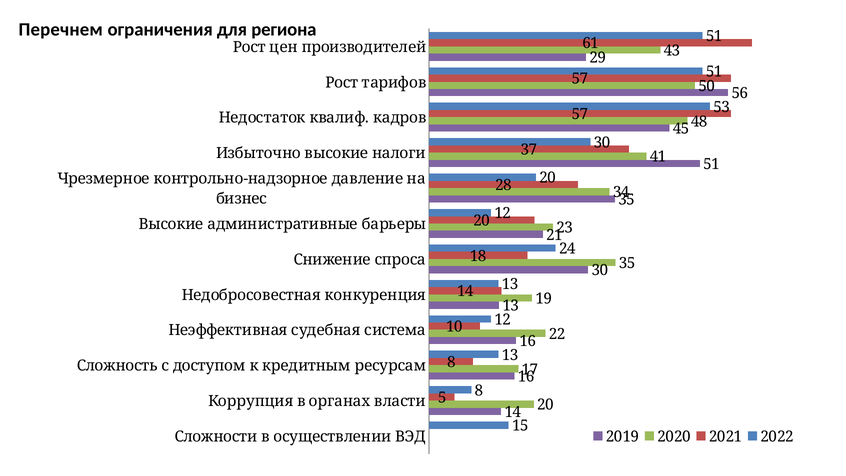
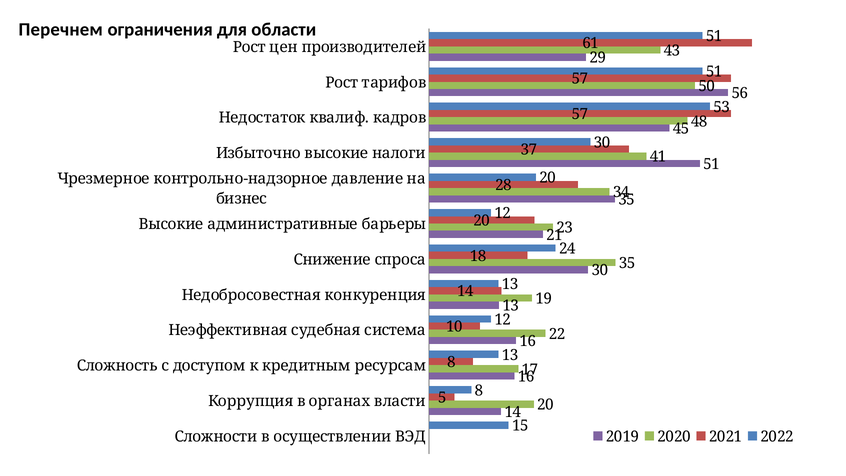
региона: региона -> области
